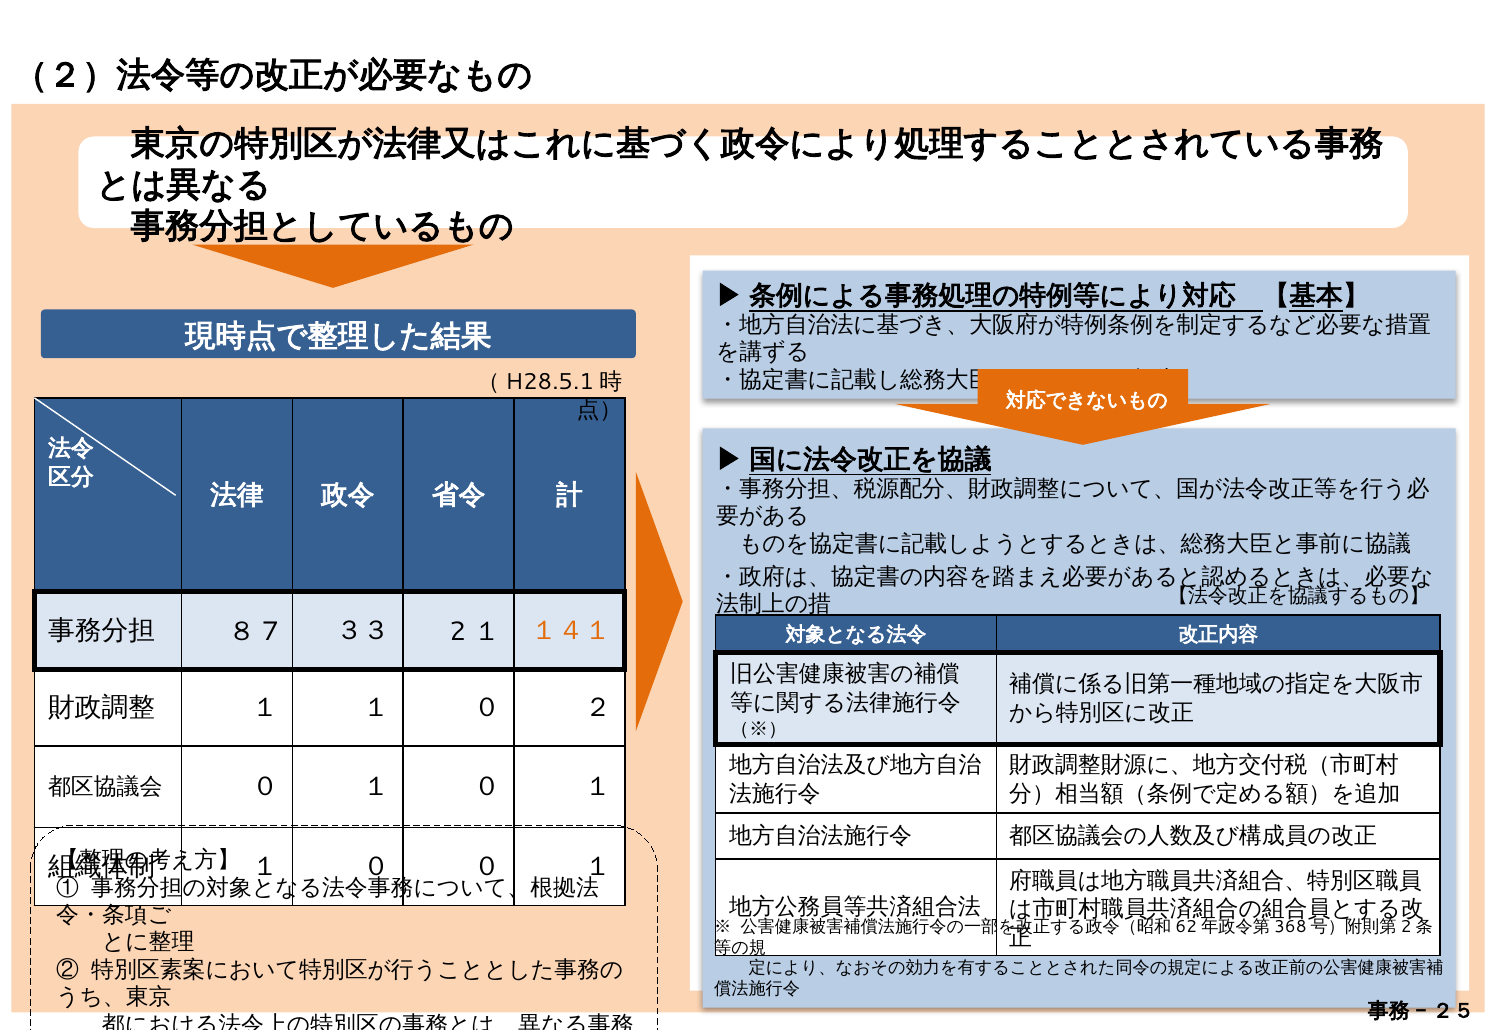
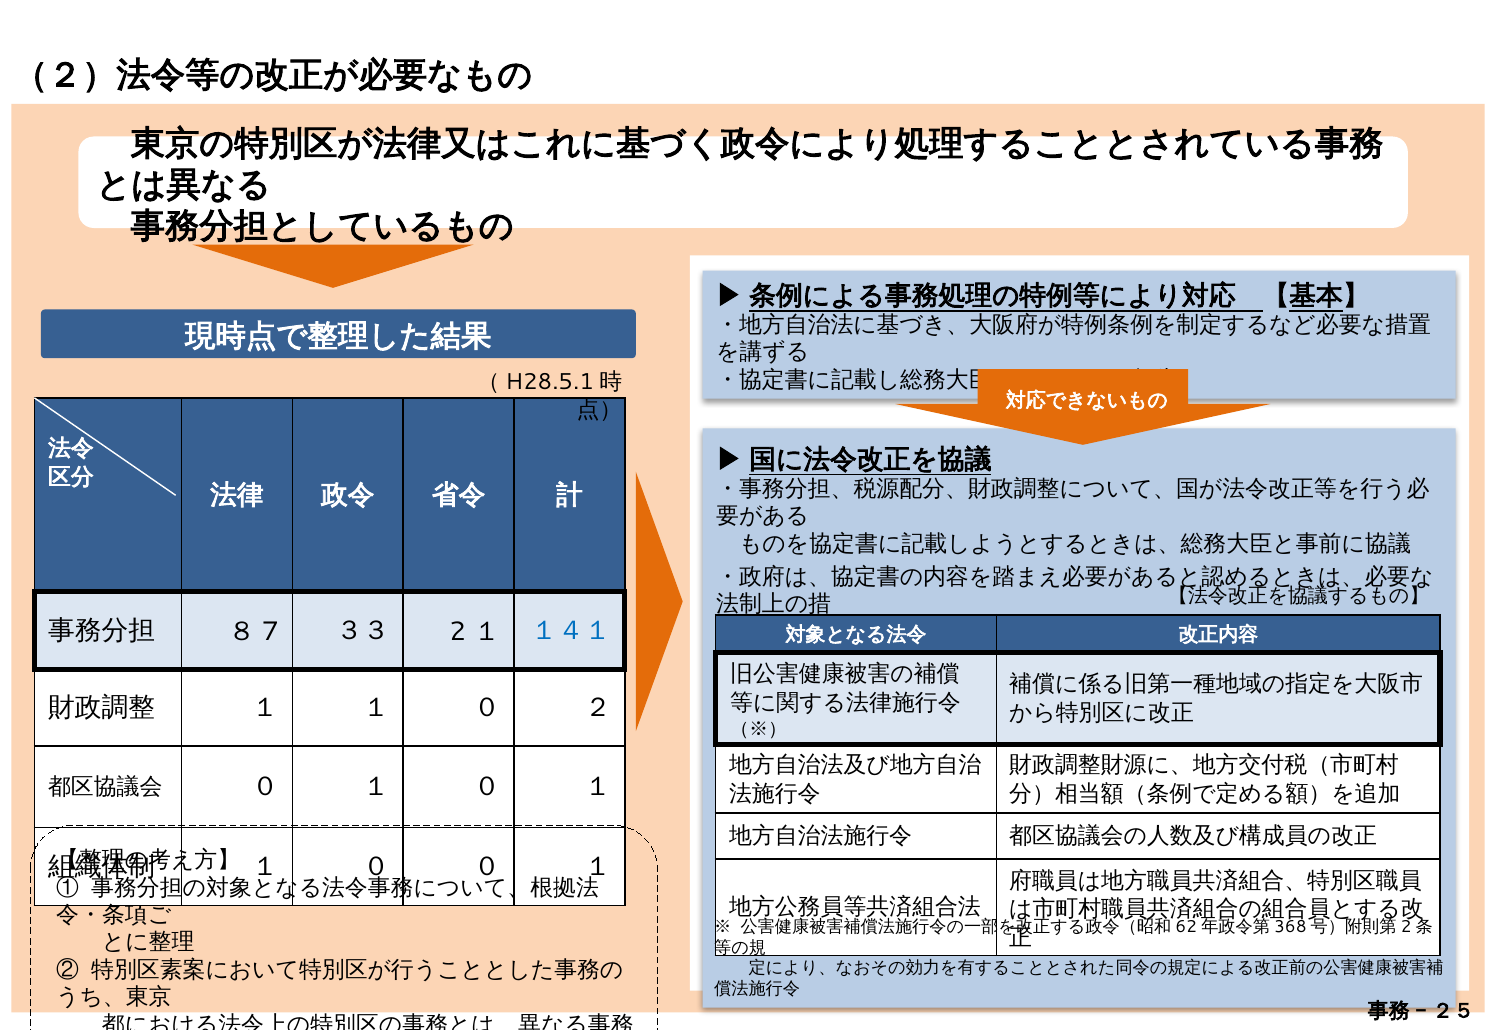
１４１ colour: orange -> blue
